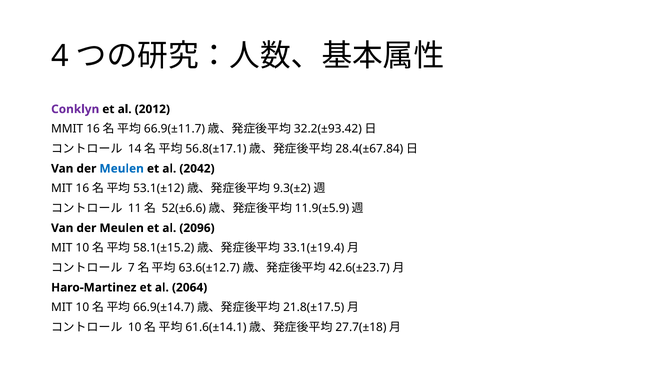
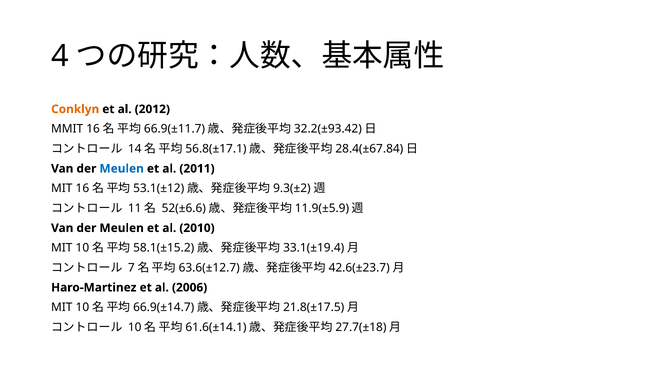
Conklyn colour: purple -> orange
2042: 2042 -> 2011
2096: 2096 -> 2010
2064: 2064 -> 2006
